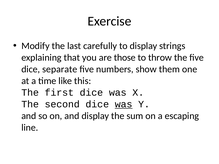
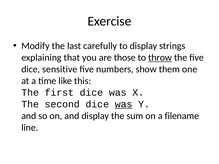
throw underline: none -> present
separate: separate -> sensitive
escaping: escaping -> filename
